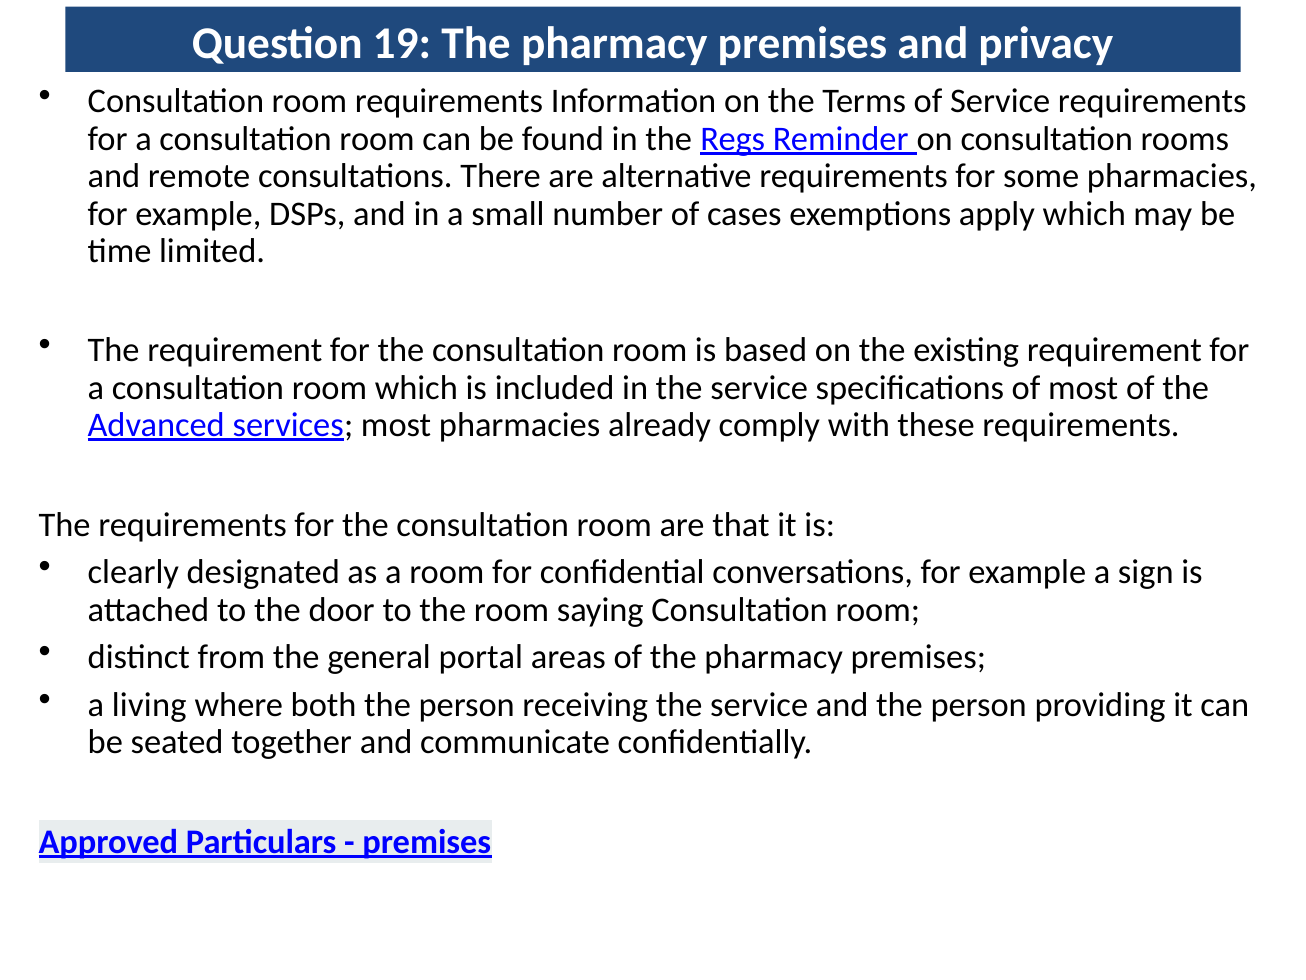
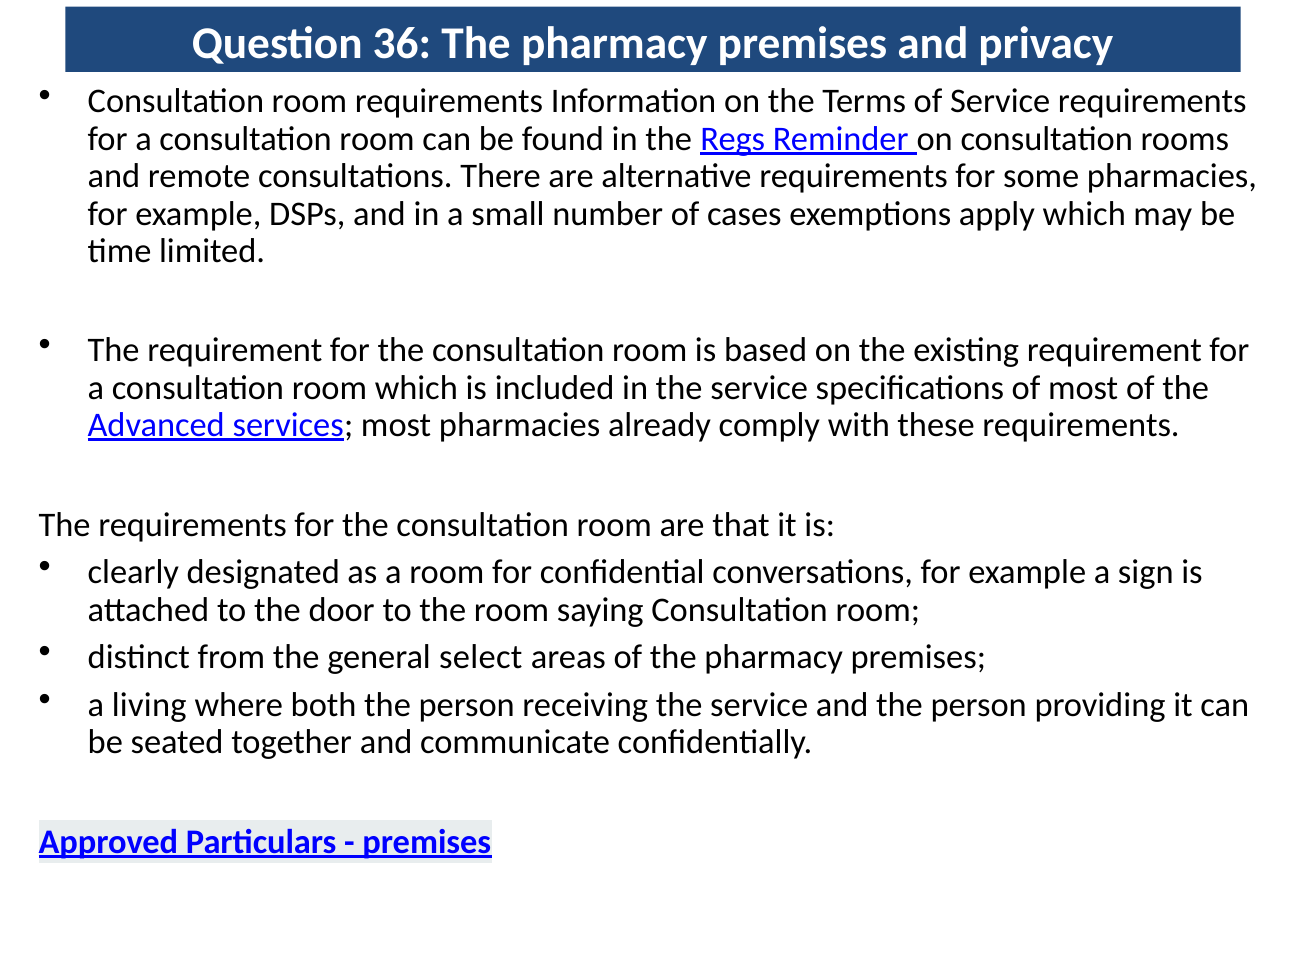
19: 19 -> 36
portal: portal -> select
